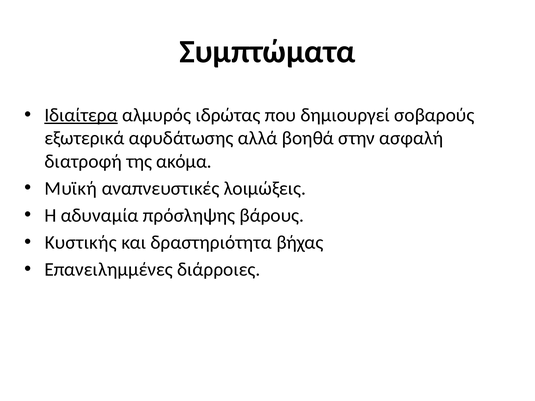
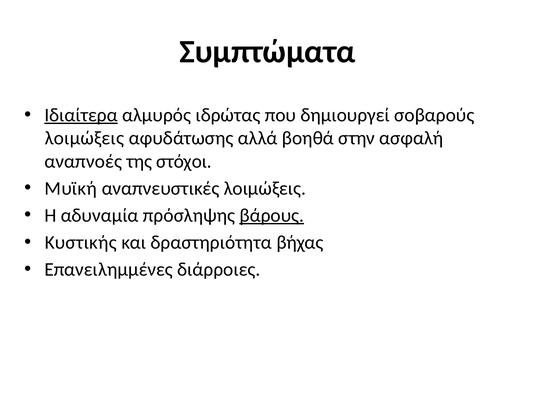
εξωτερικά at (84, 138): εξωτερικά -> λοιμώξεις
διατροφή: διατροφή -> αναπνοές
ακόμα: ακόμα -> στόχοι
βάρους underline: none -> present
